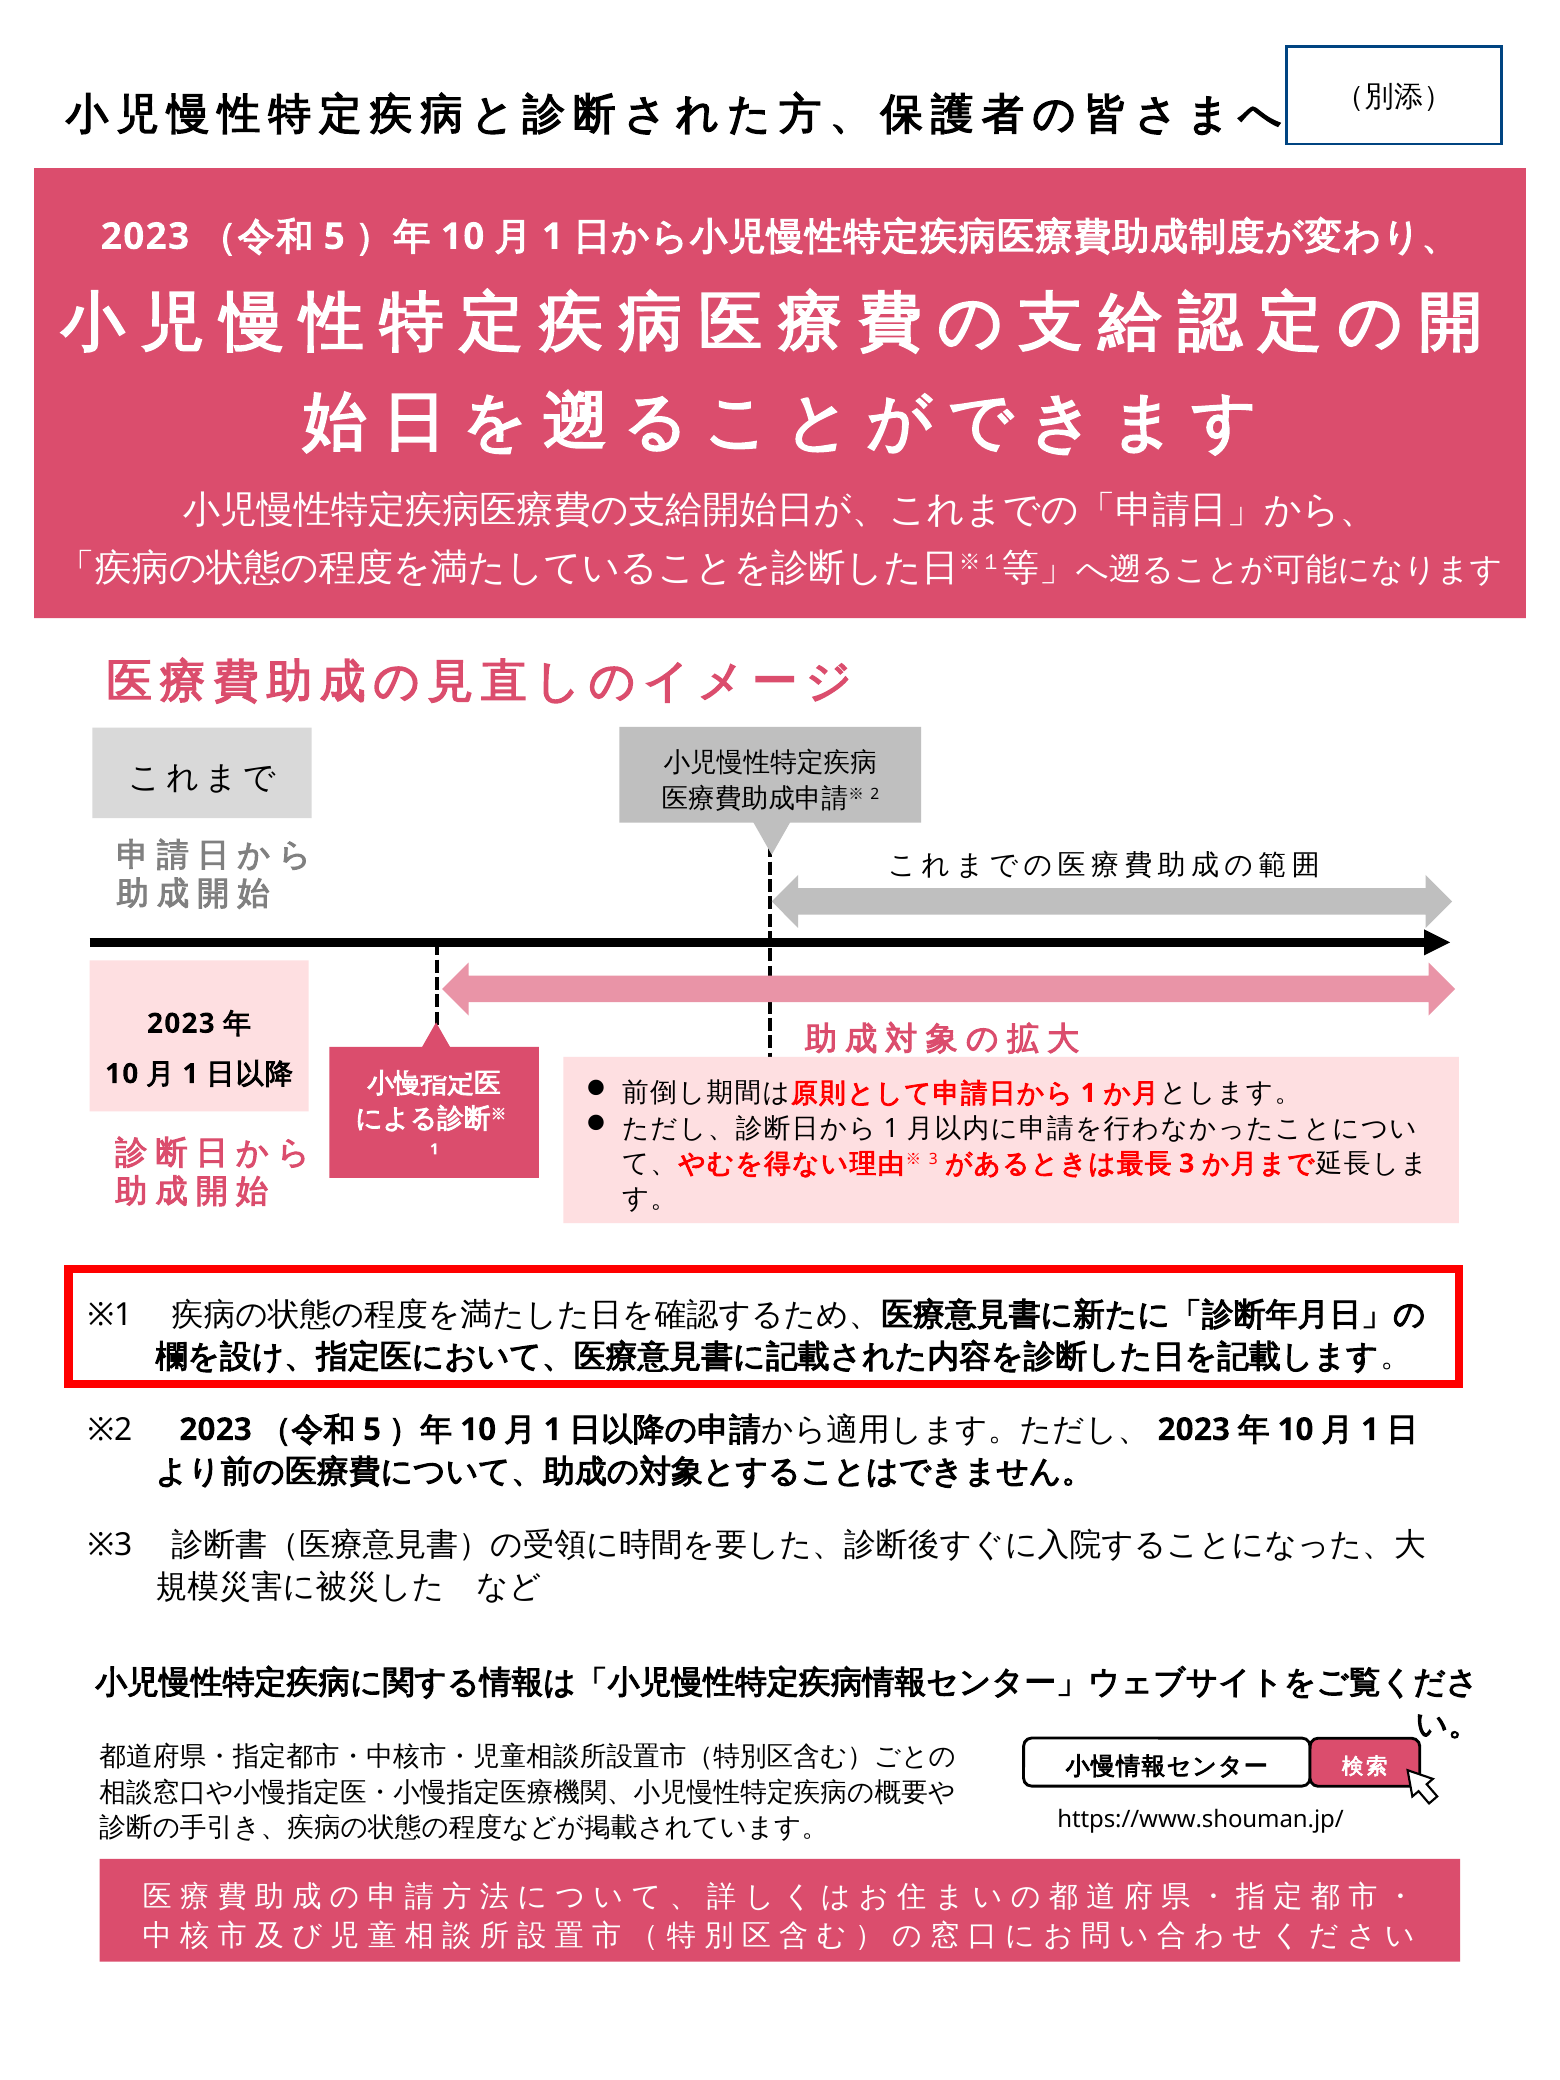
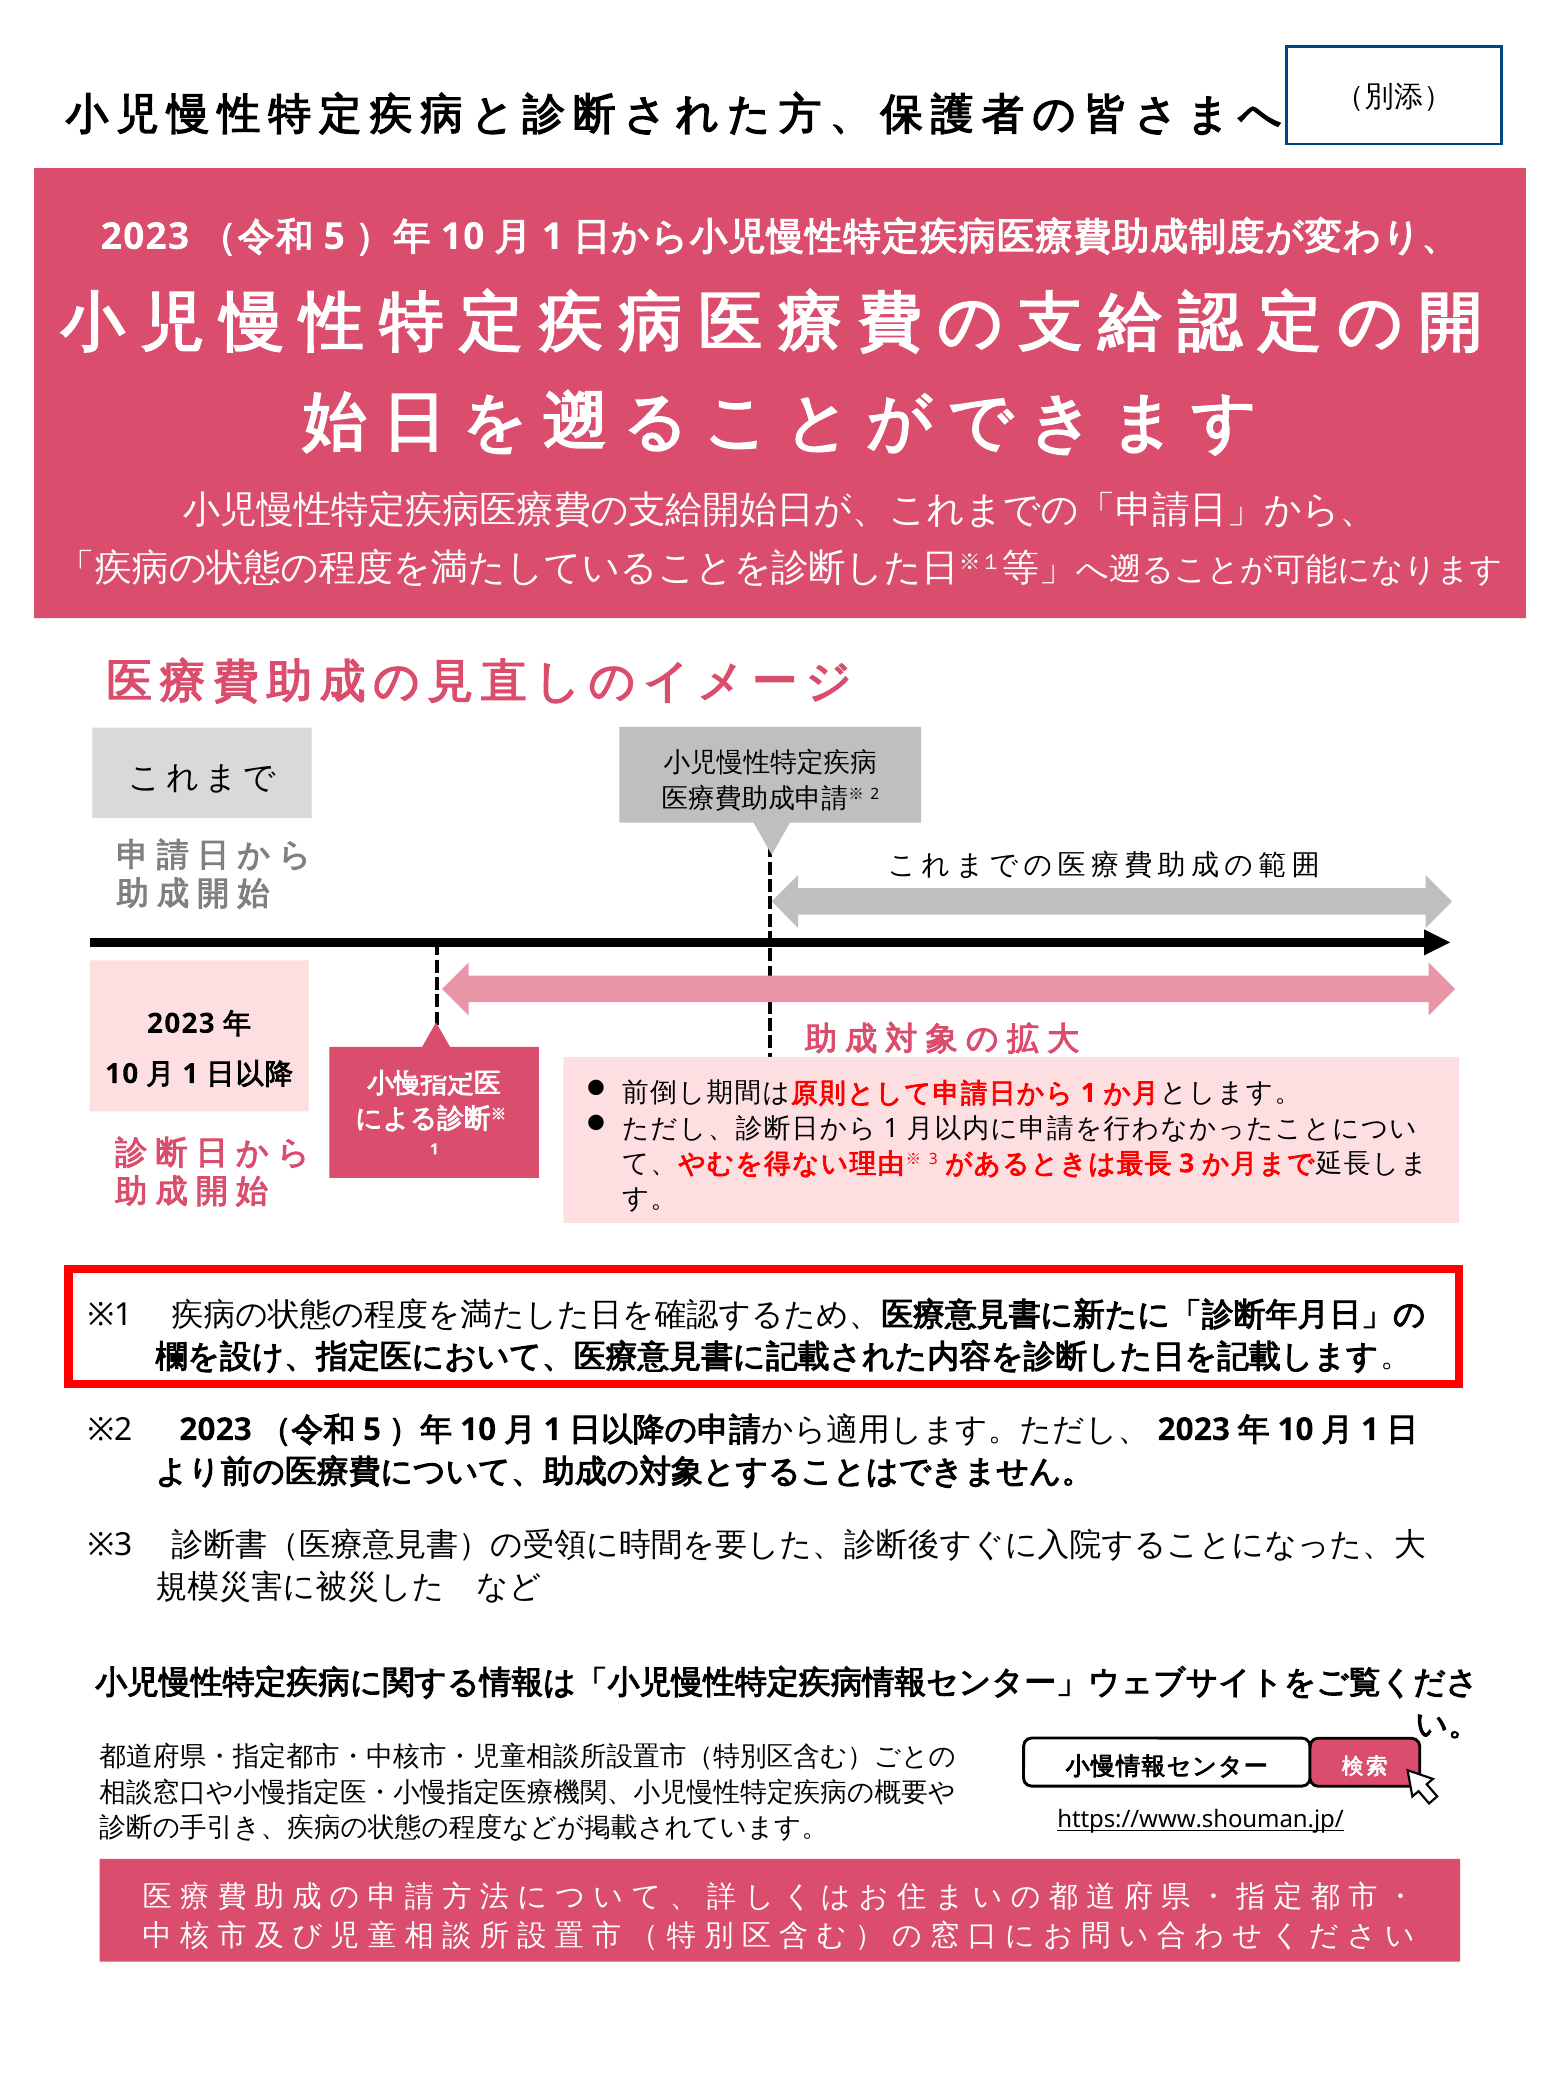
https://www.shouman.jp/ underline: none -> present
